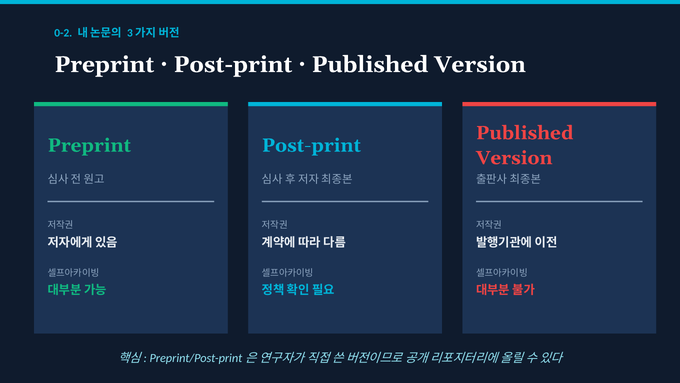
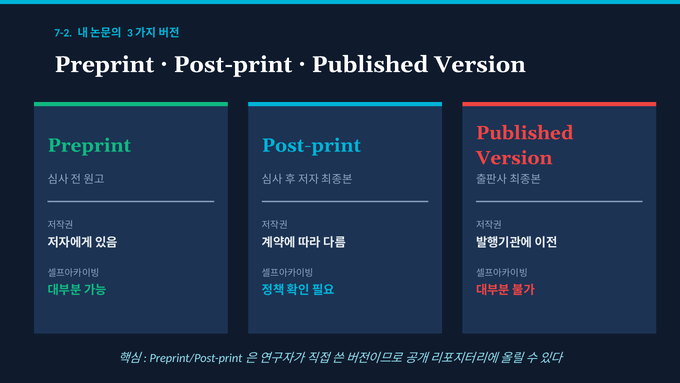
0-2: 0-2 -> 7-2
